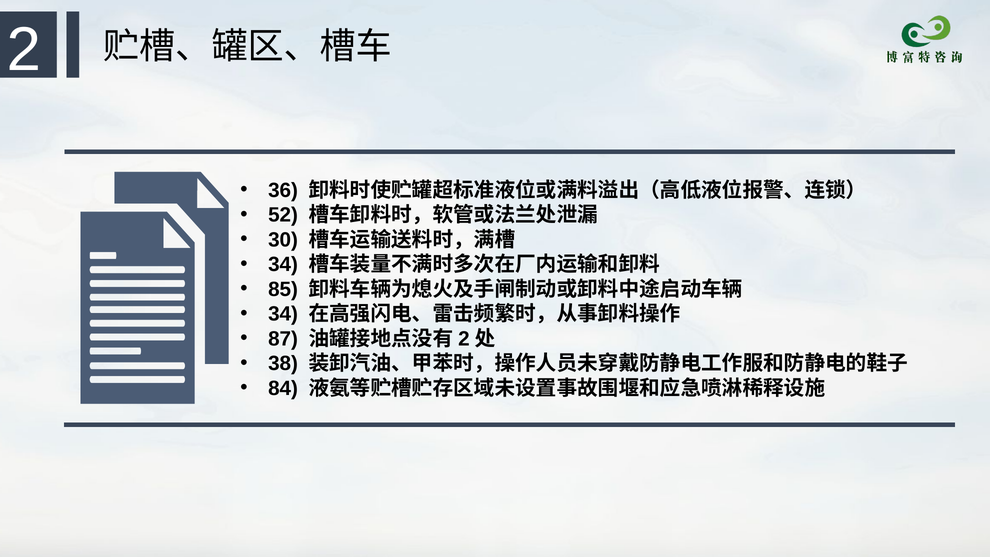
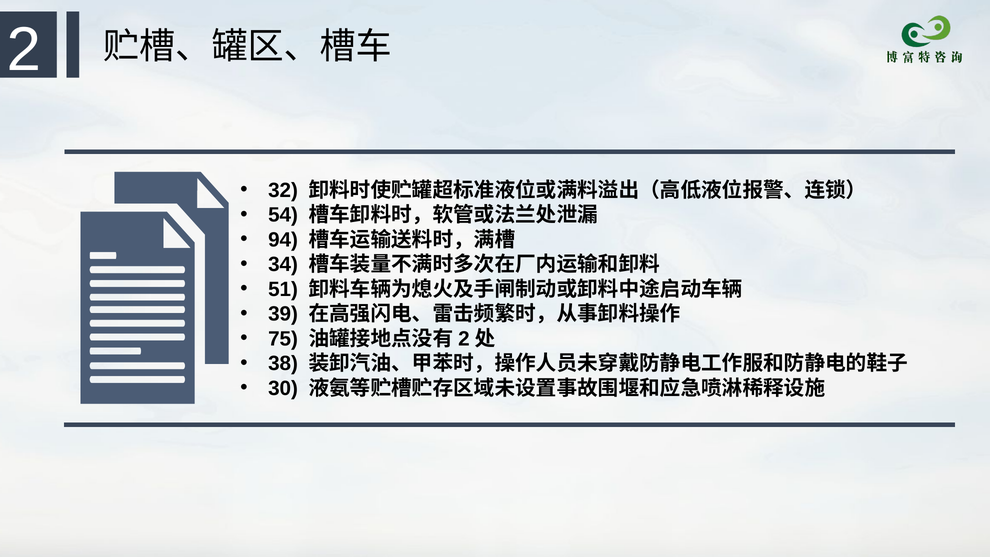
36: 36 -> 32
52: 52 -> 54
30: 30 -> 94
85: 85 -> 51
34 at (283, 314): 34 -> 39
87: 87 -> 75
84: 84 -> 30
